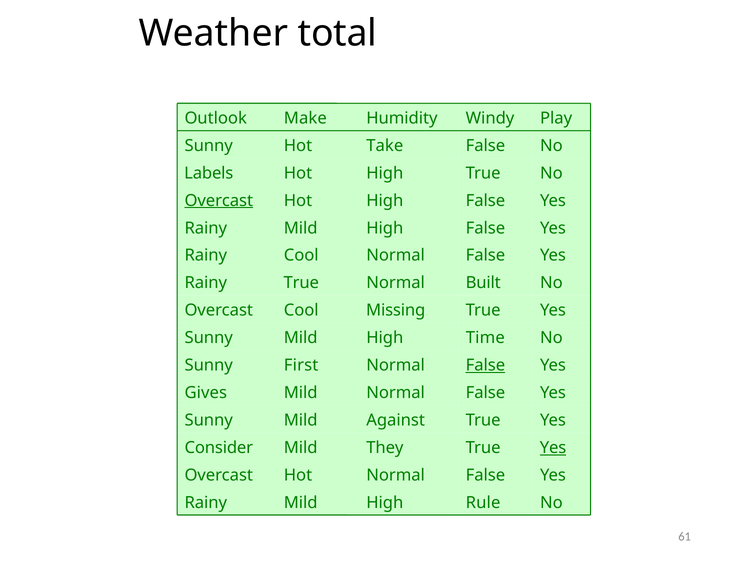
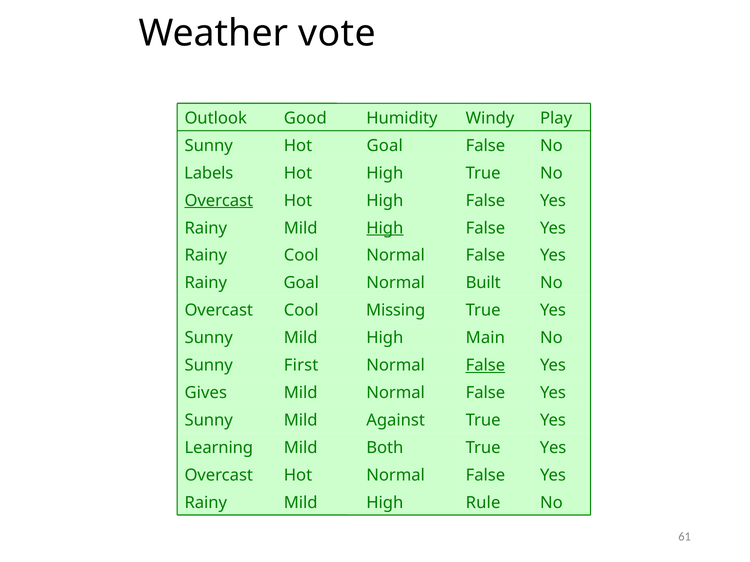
total: total -> vote
Make: Make -> Good
Take at (385, 146): Take -> Goal
High at (385, 228) underline: none -> present
True at (301, 283): True -> Goal
Time: Time -> Main
Consider: Consider -> Learning
They: They -> Both
Yes at (553, 448) underline: present -> none
